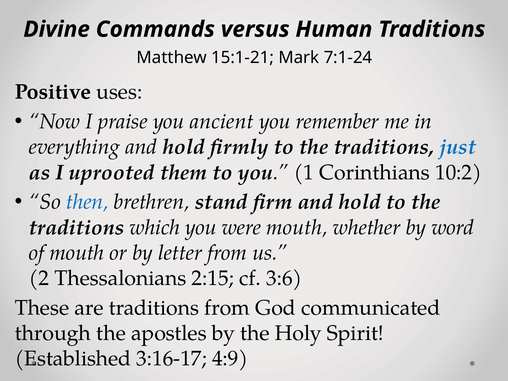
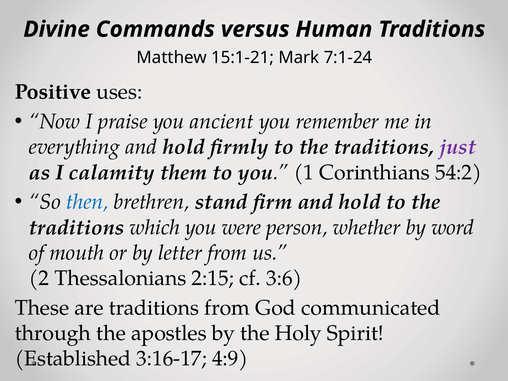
just colour: blue -> purple
uprooted: uprooted -> calamity
10:2: 10:2 -> 54:2
were mouth: mouth -> person
